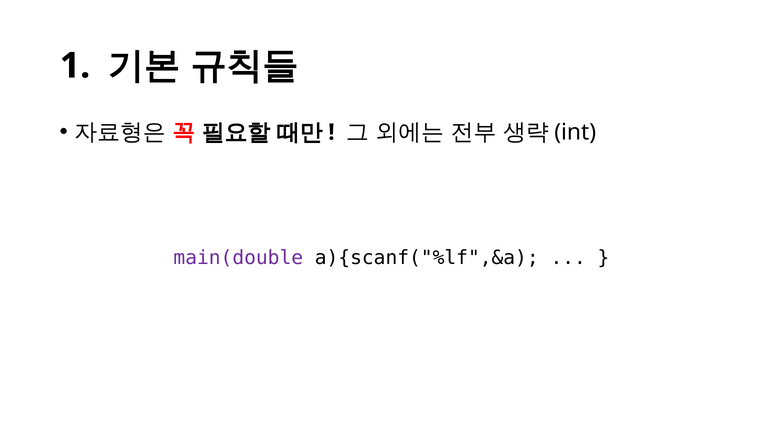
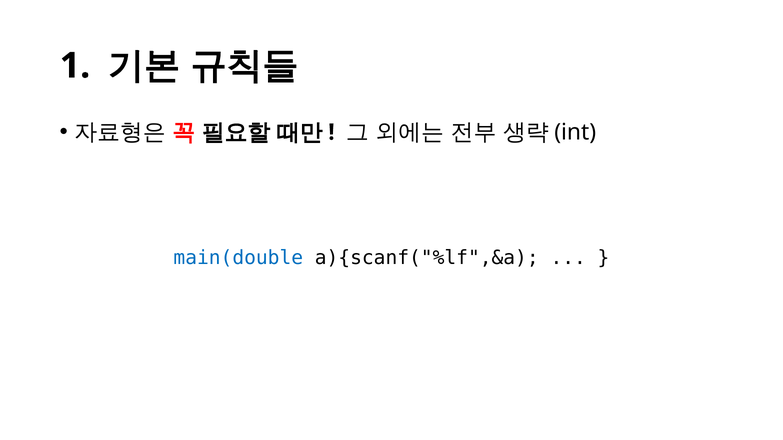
main(double colour: purple -> blue
